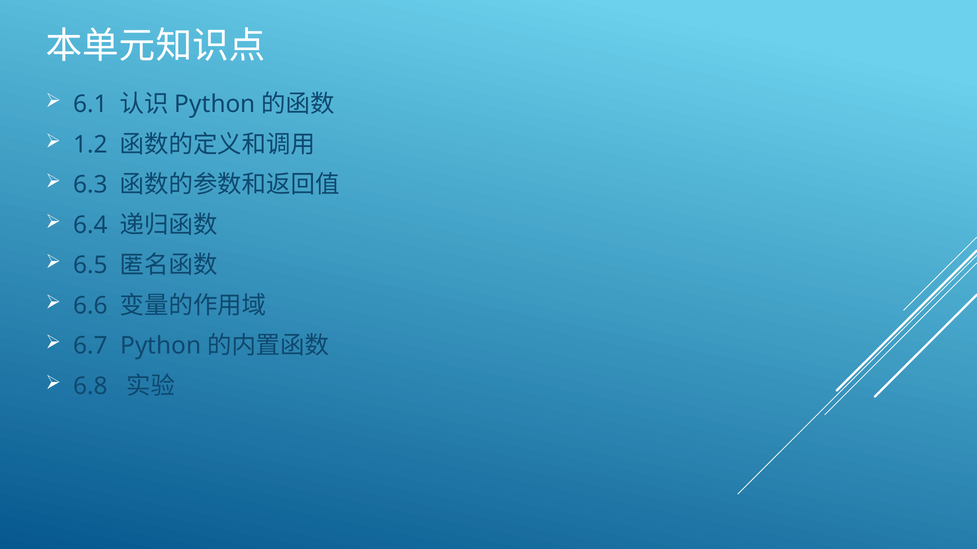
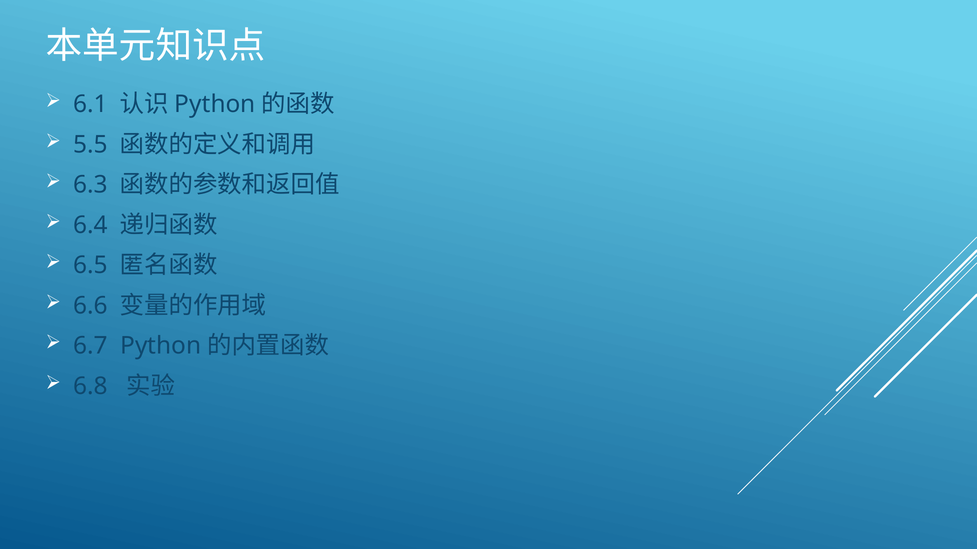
1.2: 1.2 -> 5.5
